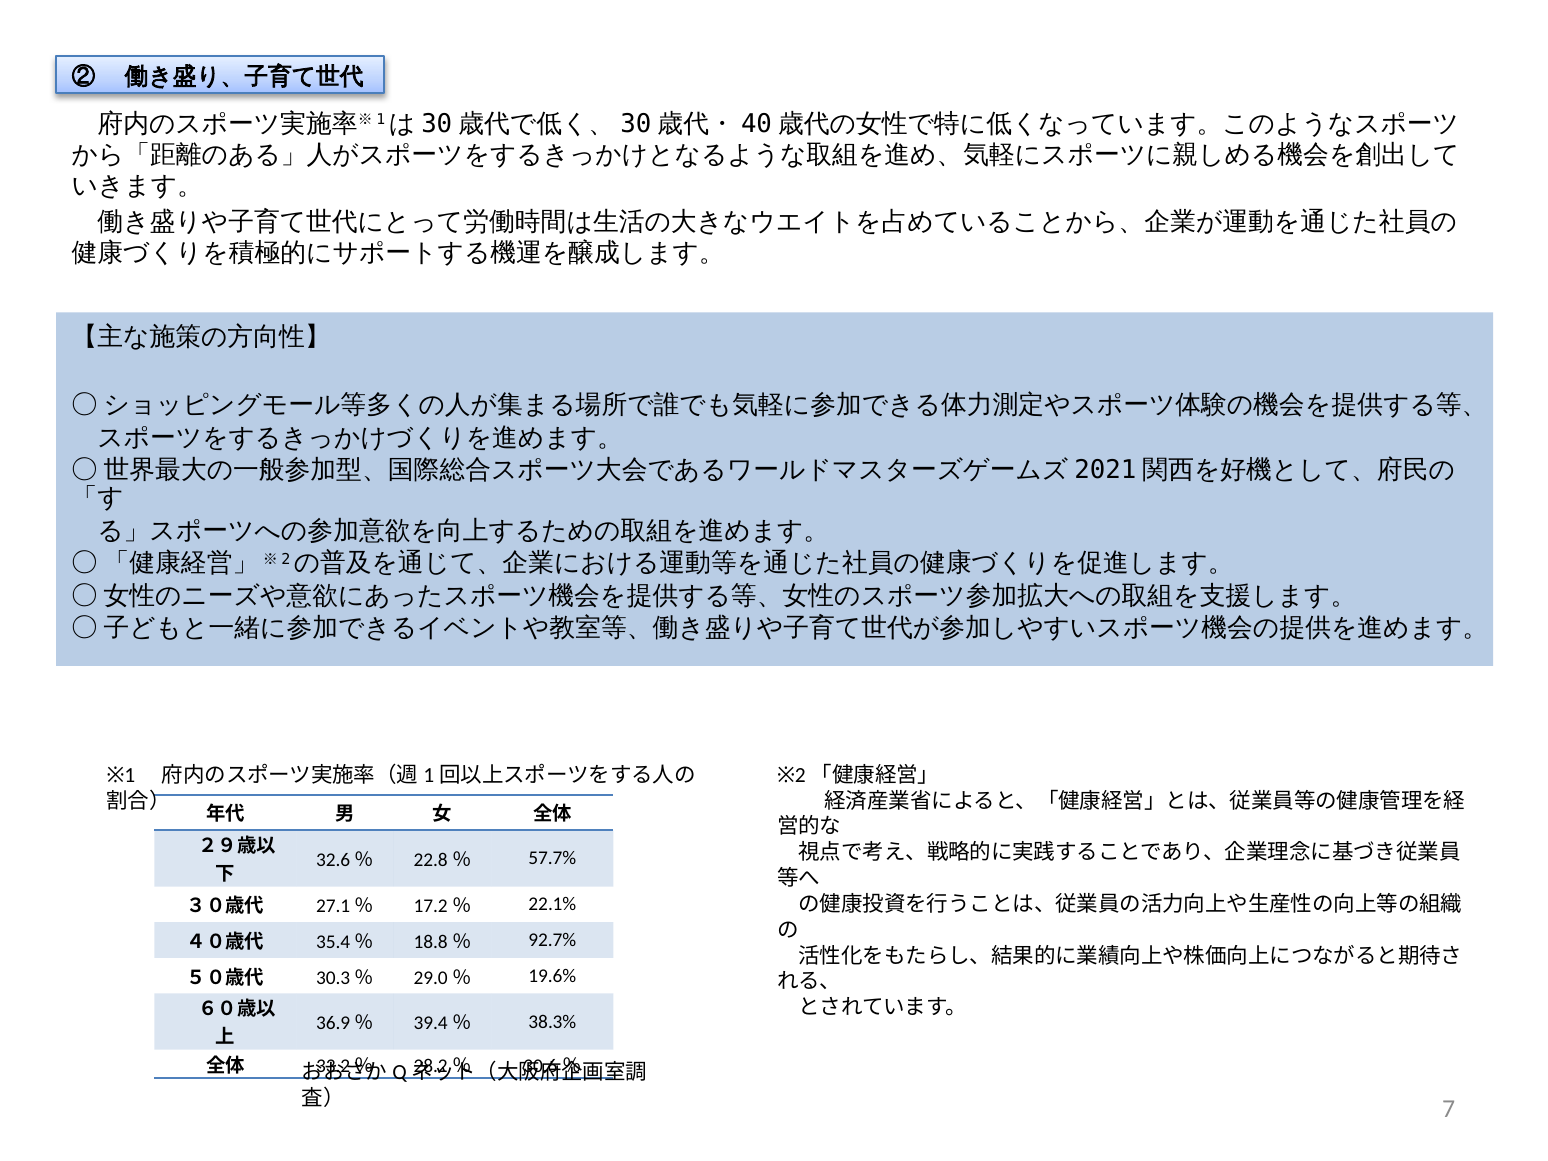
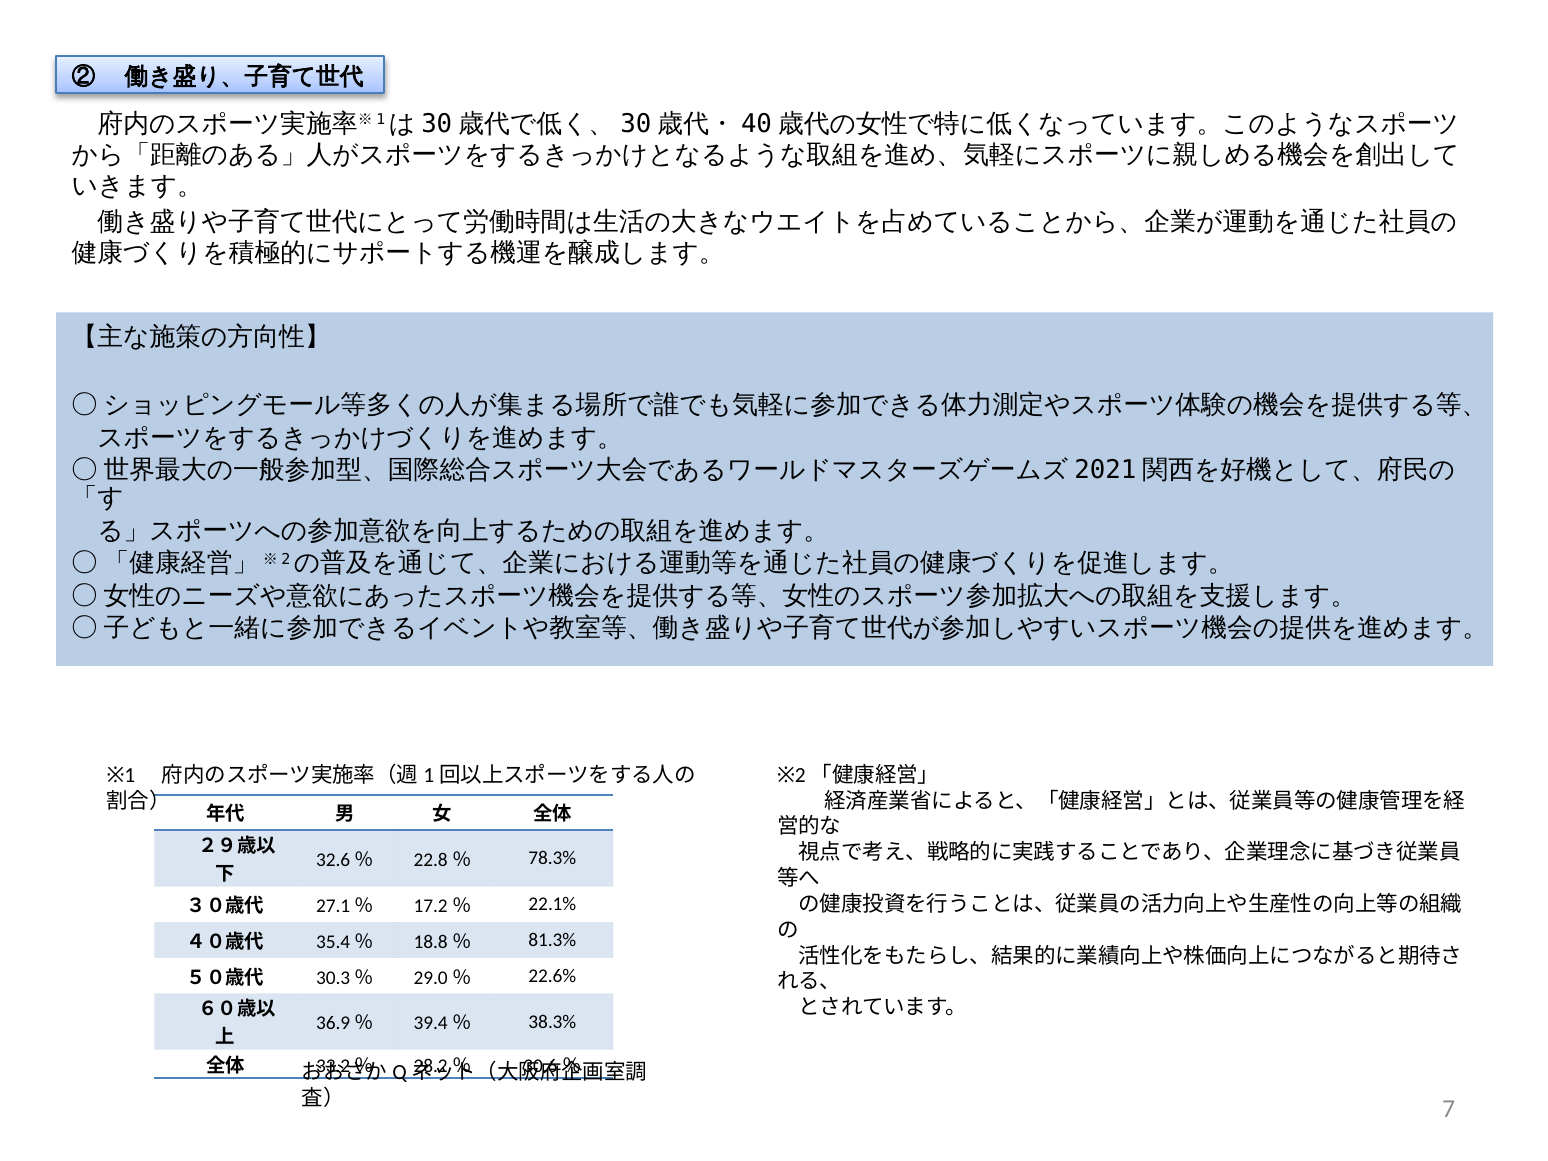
57.7%: 57.7% -> 78.3%
92.7%: 92.7% -> 81.3%
19.6%: 19.6% -> 22.6%
